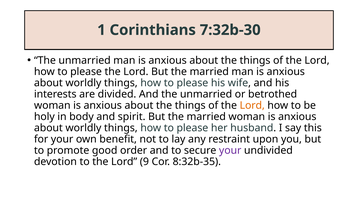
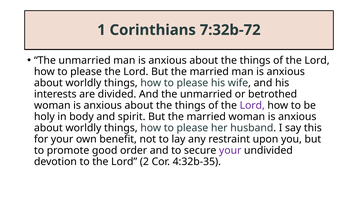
7:32b-30: 7:32b-30 -> 7:32b-72
Lord at (252, 106) colour: orange -> purple
9: 9 -> 2
8:32b-35: 8:32b-35 -> 4:32b-35
